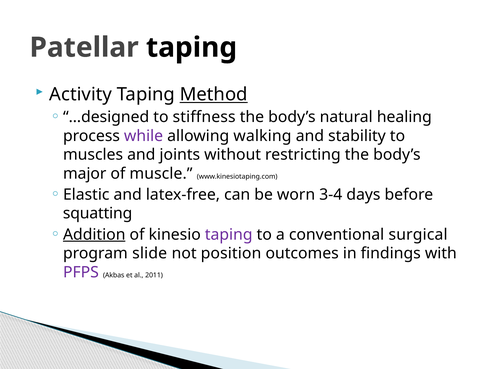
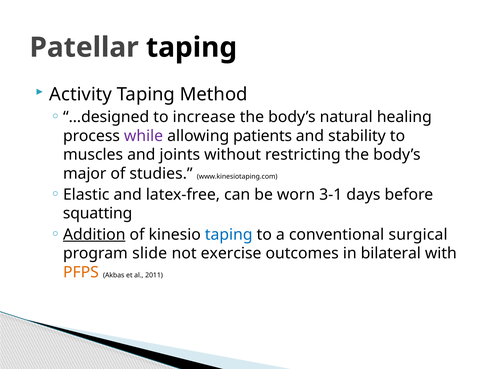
Method underline: present -> none
stiffness: stiffness -> increase
walking: walking -> patients
muscle: muscle -> studies
3-4: 3-4 -> 3-1
taping at (229, 235) colour: purple -> blue
position: position -> exercise
findings: findings -> bilateral
PFPS colour: purple -> orange
